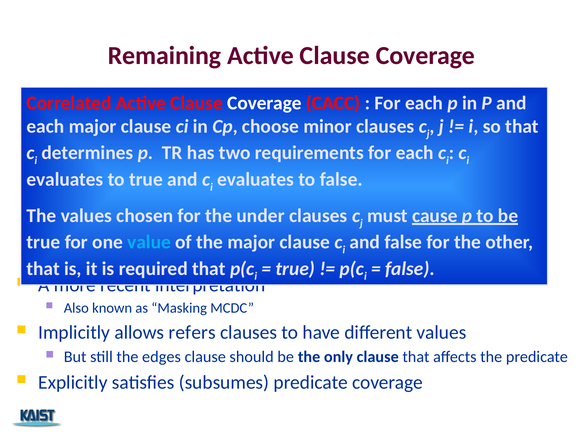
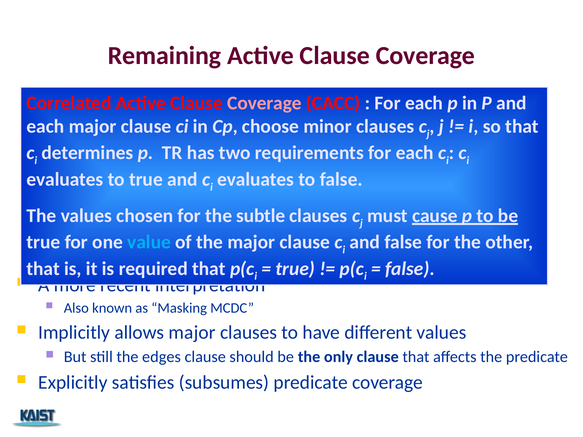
Coverage at (264, 103) colour: white -> pink
under: under -> subtle
allows refers: refers -> major
